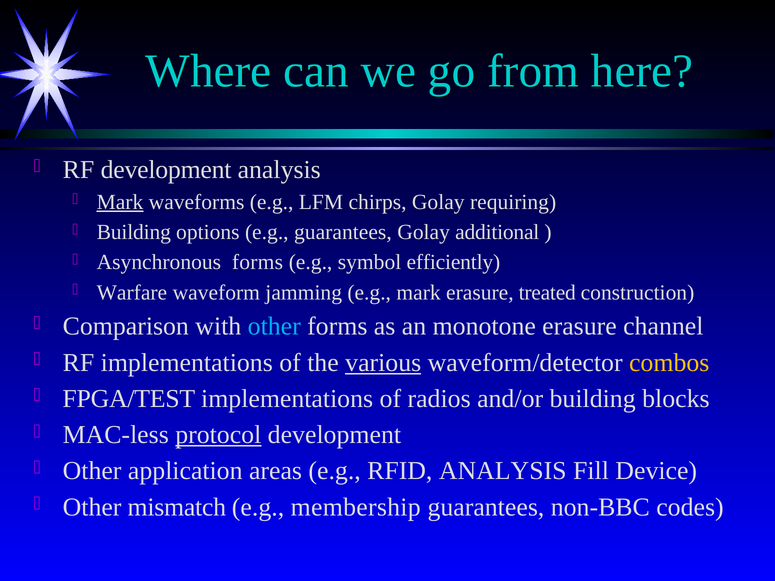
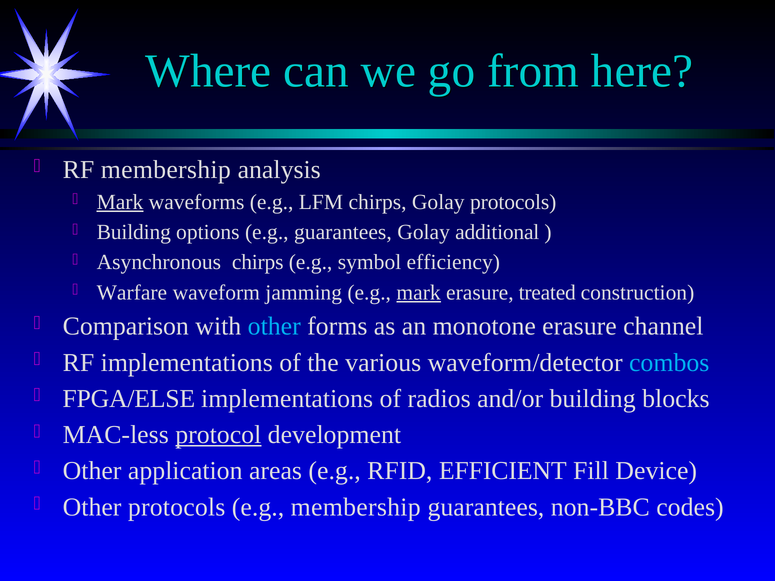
RF development: development -> membership
Golay requiring: requiring -> protocols
Asynchronous forms: forms -> chirps
efficiently: efficiently -> efficiency
mark at (419, 293) underline: none -> present
various underline: present -> none
combos colour: yellow -> light blue
FPGA/TEST: FPGA/TEST -> FPGA/ELSE
RFID ANALYSIS: ANALYSIS -> EFFICIENT
Other mismatch: mismatch -> protocols
